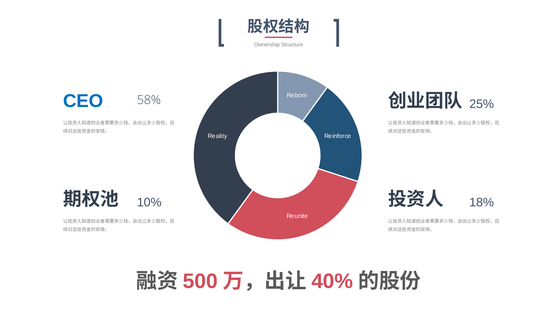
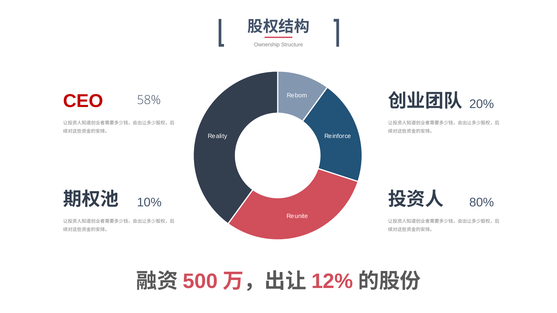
CEO colour: blue -> red
25%: 25% -> 20%
18%: 18% -> 80%
40%: 40% -> 12%
